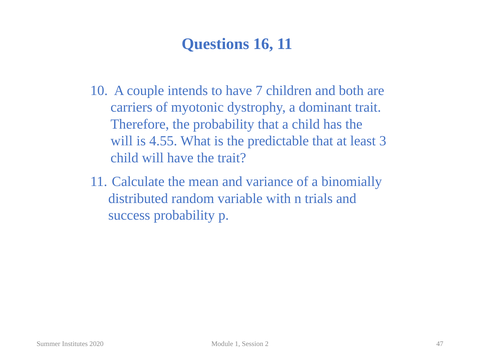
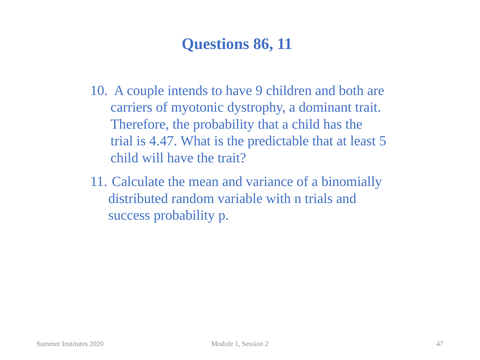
16: 16 -> 86
7: 7 -> 9
will at (122, 141): will -> trial
4.55: 4.55 -> 4.47
3: 3 -> 5
